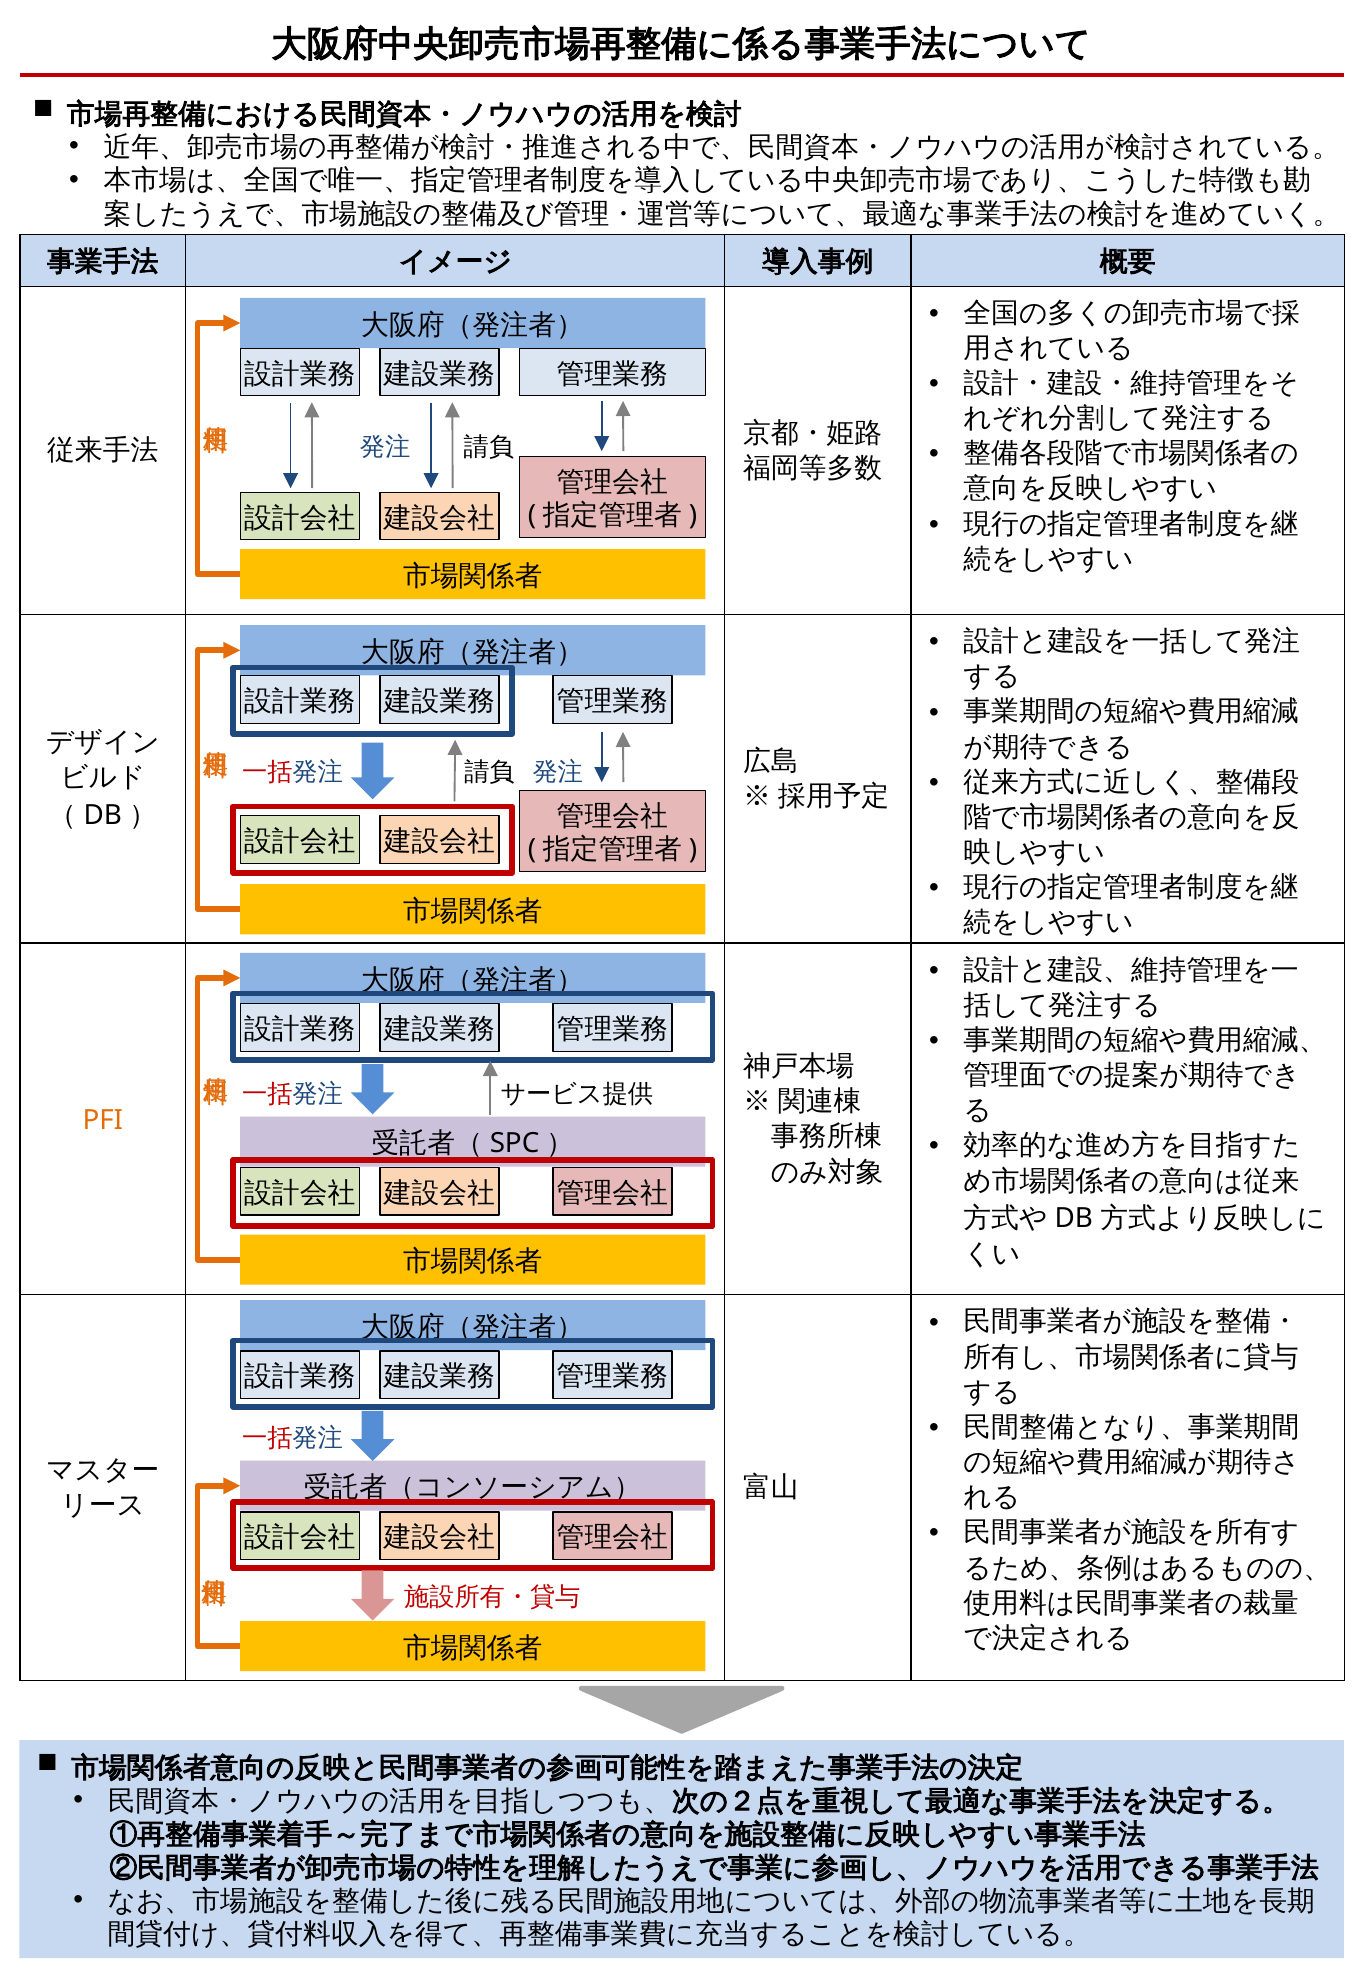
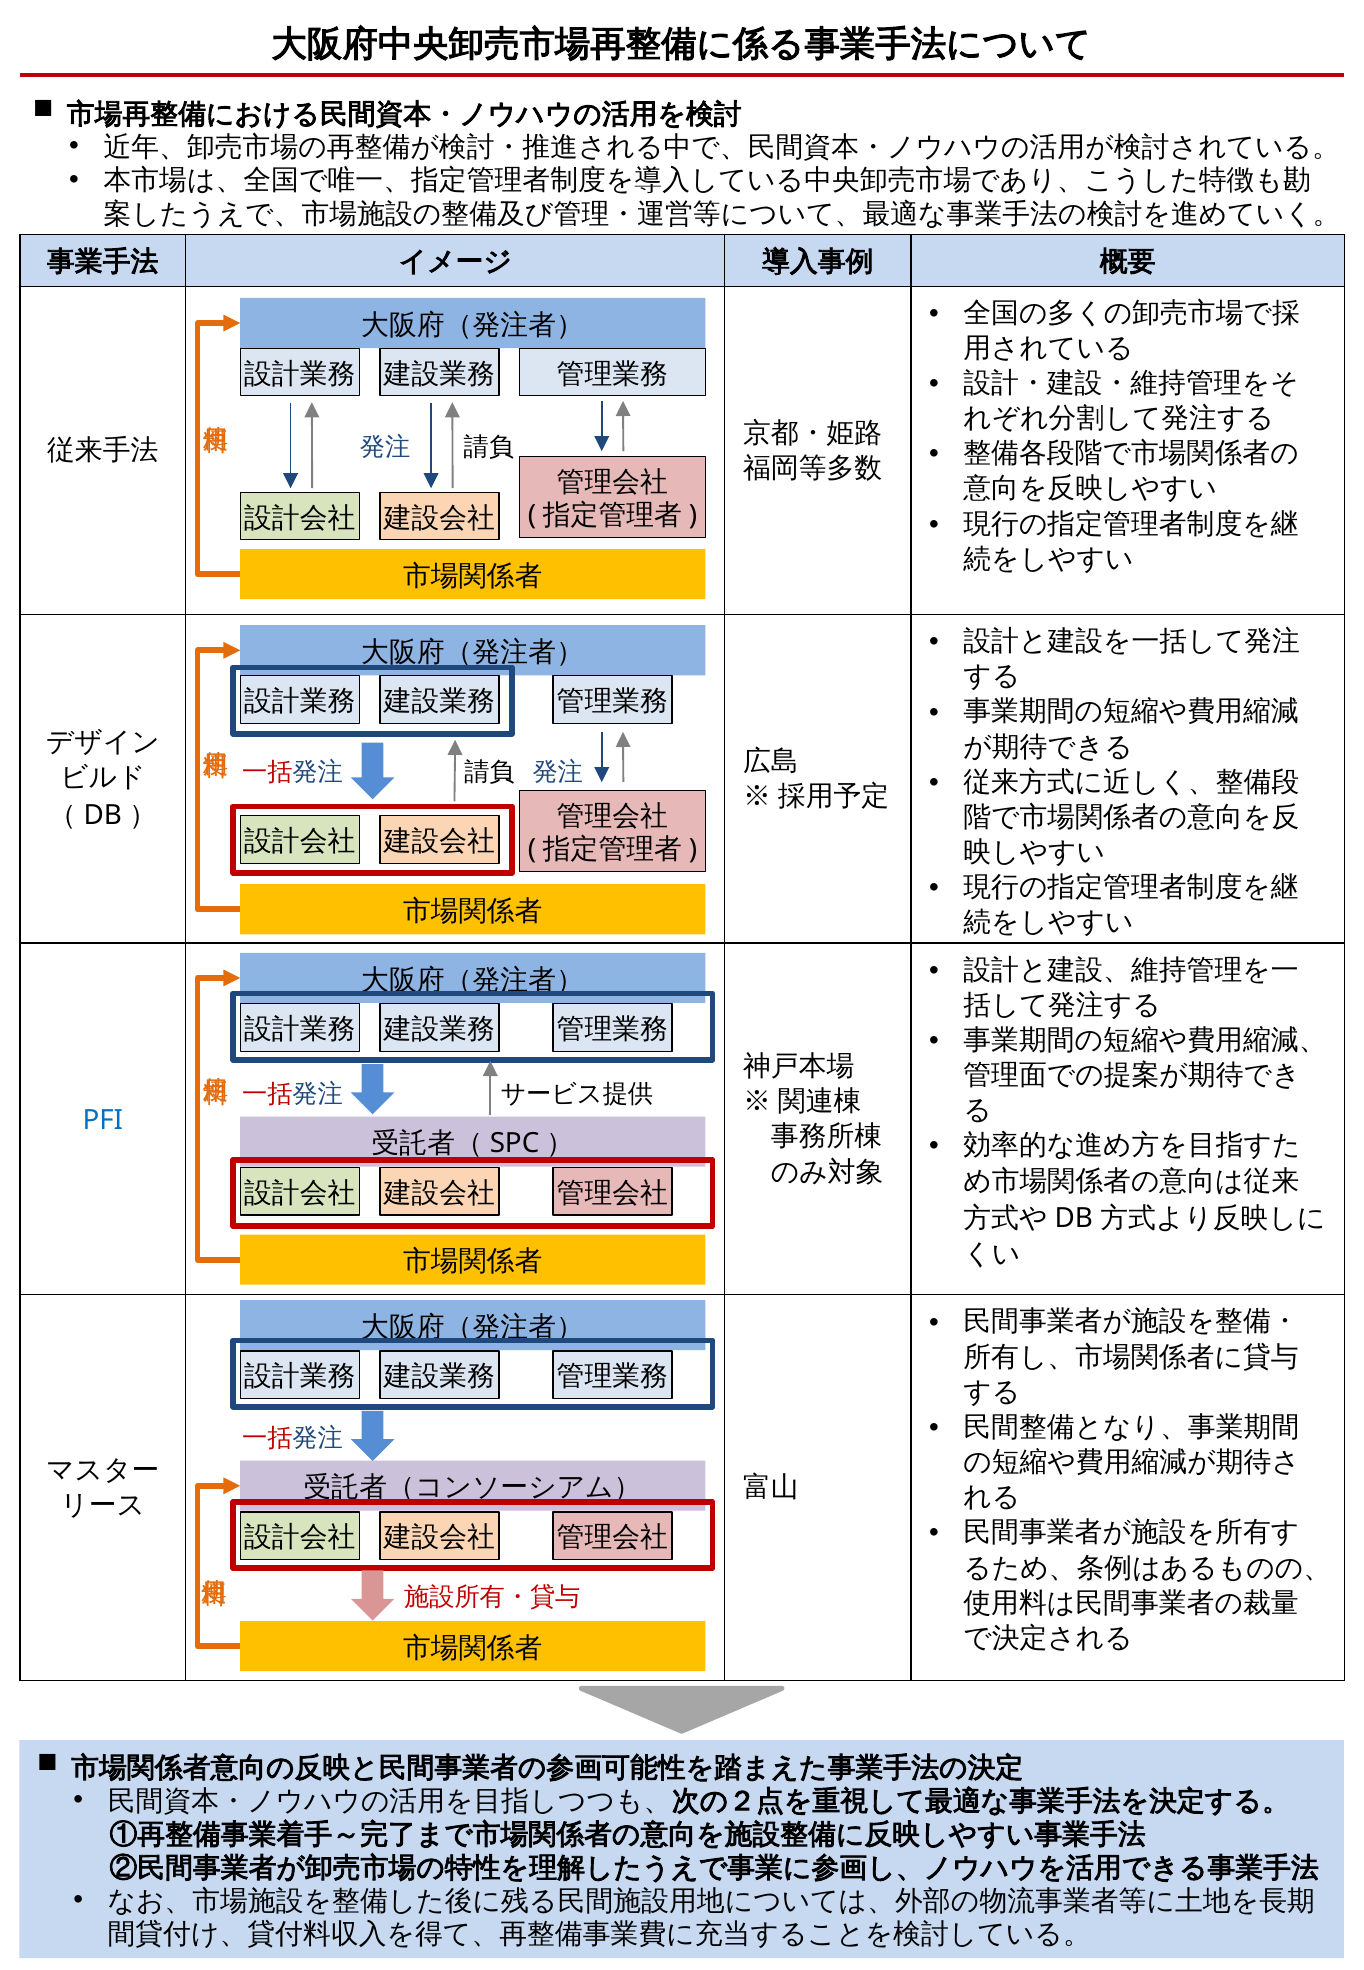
PFI colour: orange -> blue
